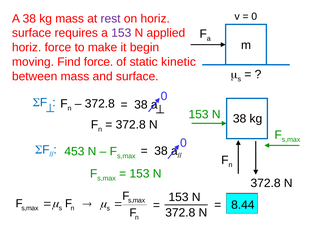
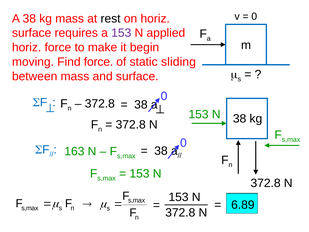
rest colour: purple -> black
kinetic: kinetic -> sliding
453: 453 -> 163
8.44: 8.44 -> 6.89
